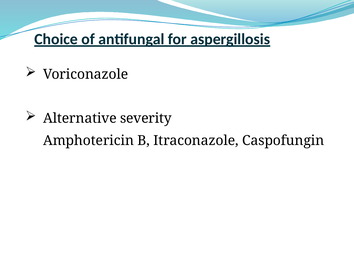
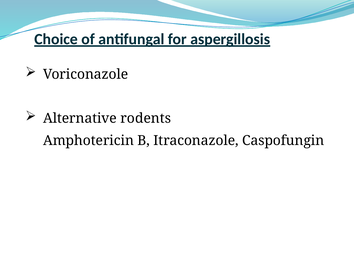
severity: severity -> rodents
